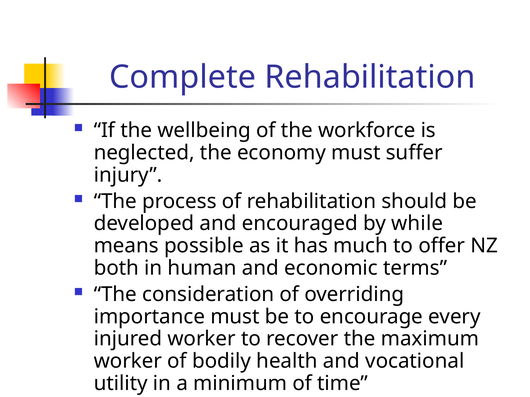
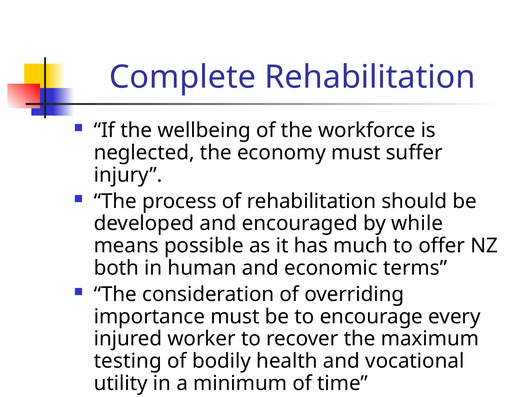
worker at (128, 362): worker -> testing
